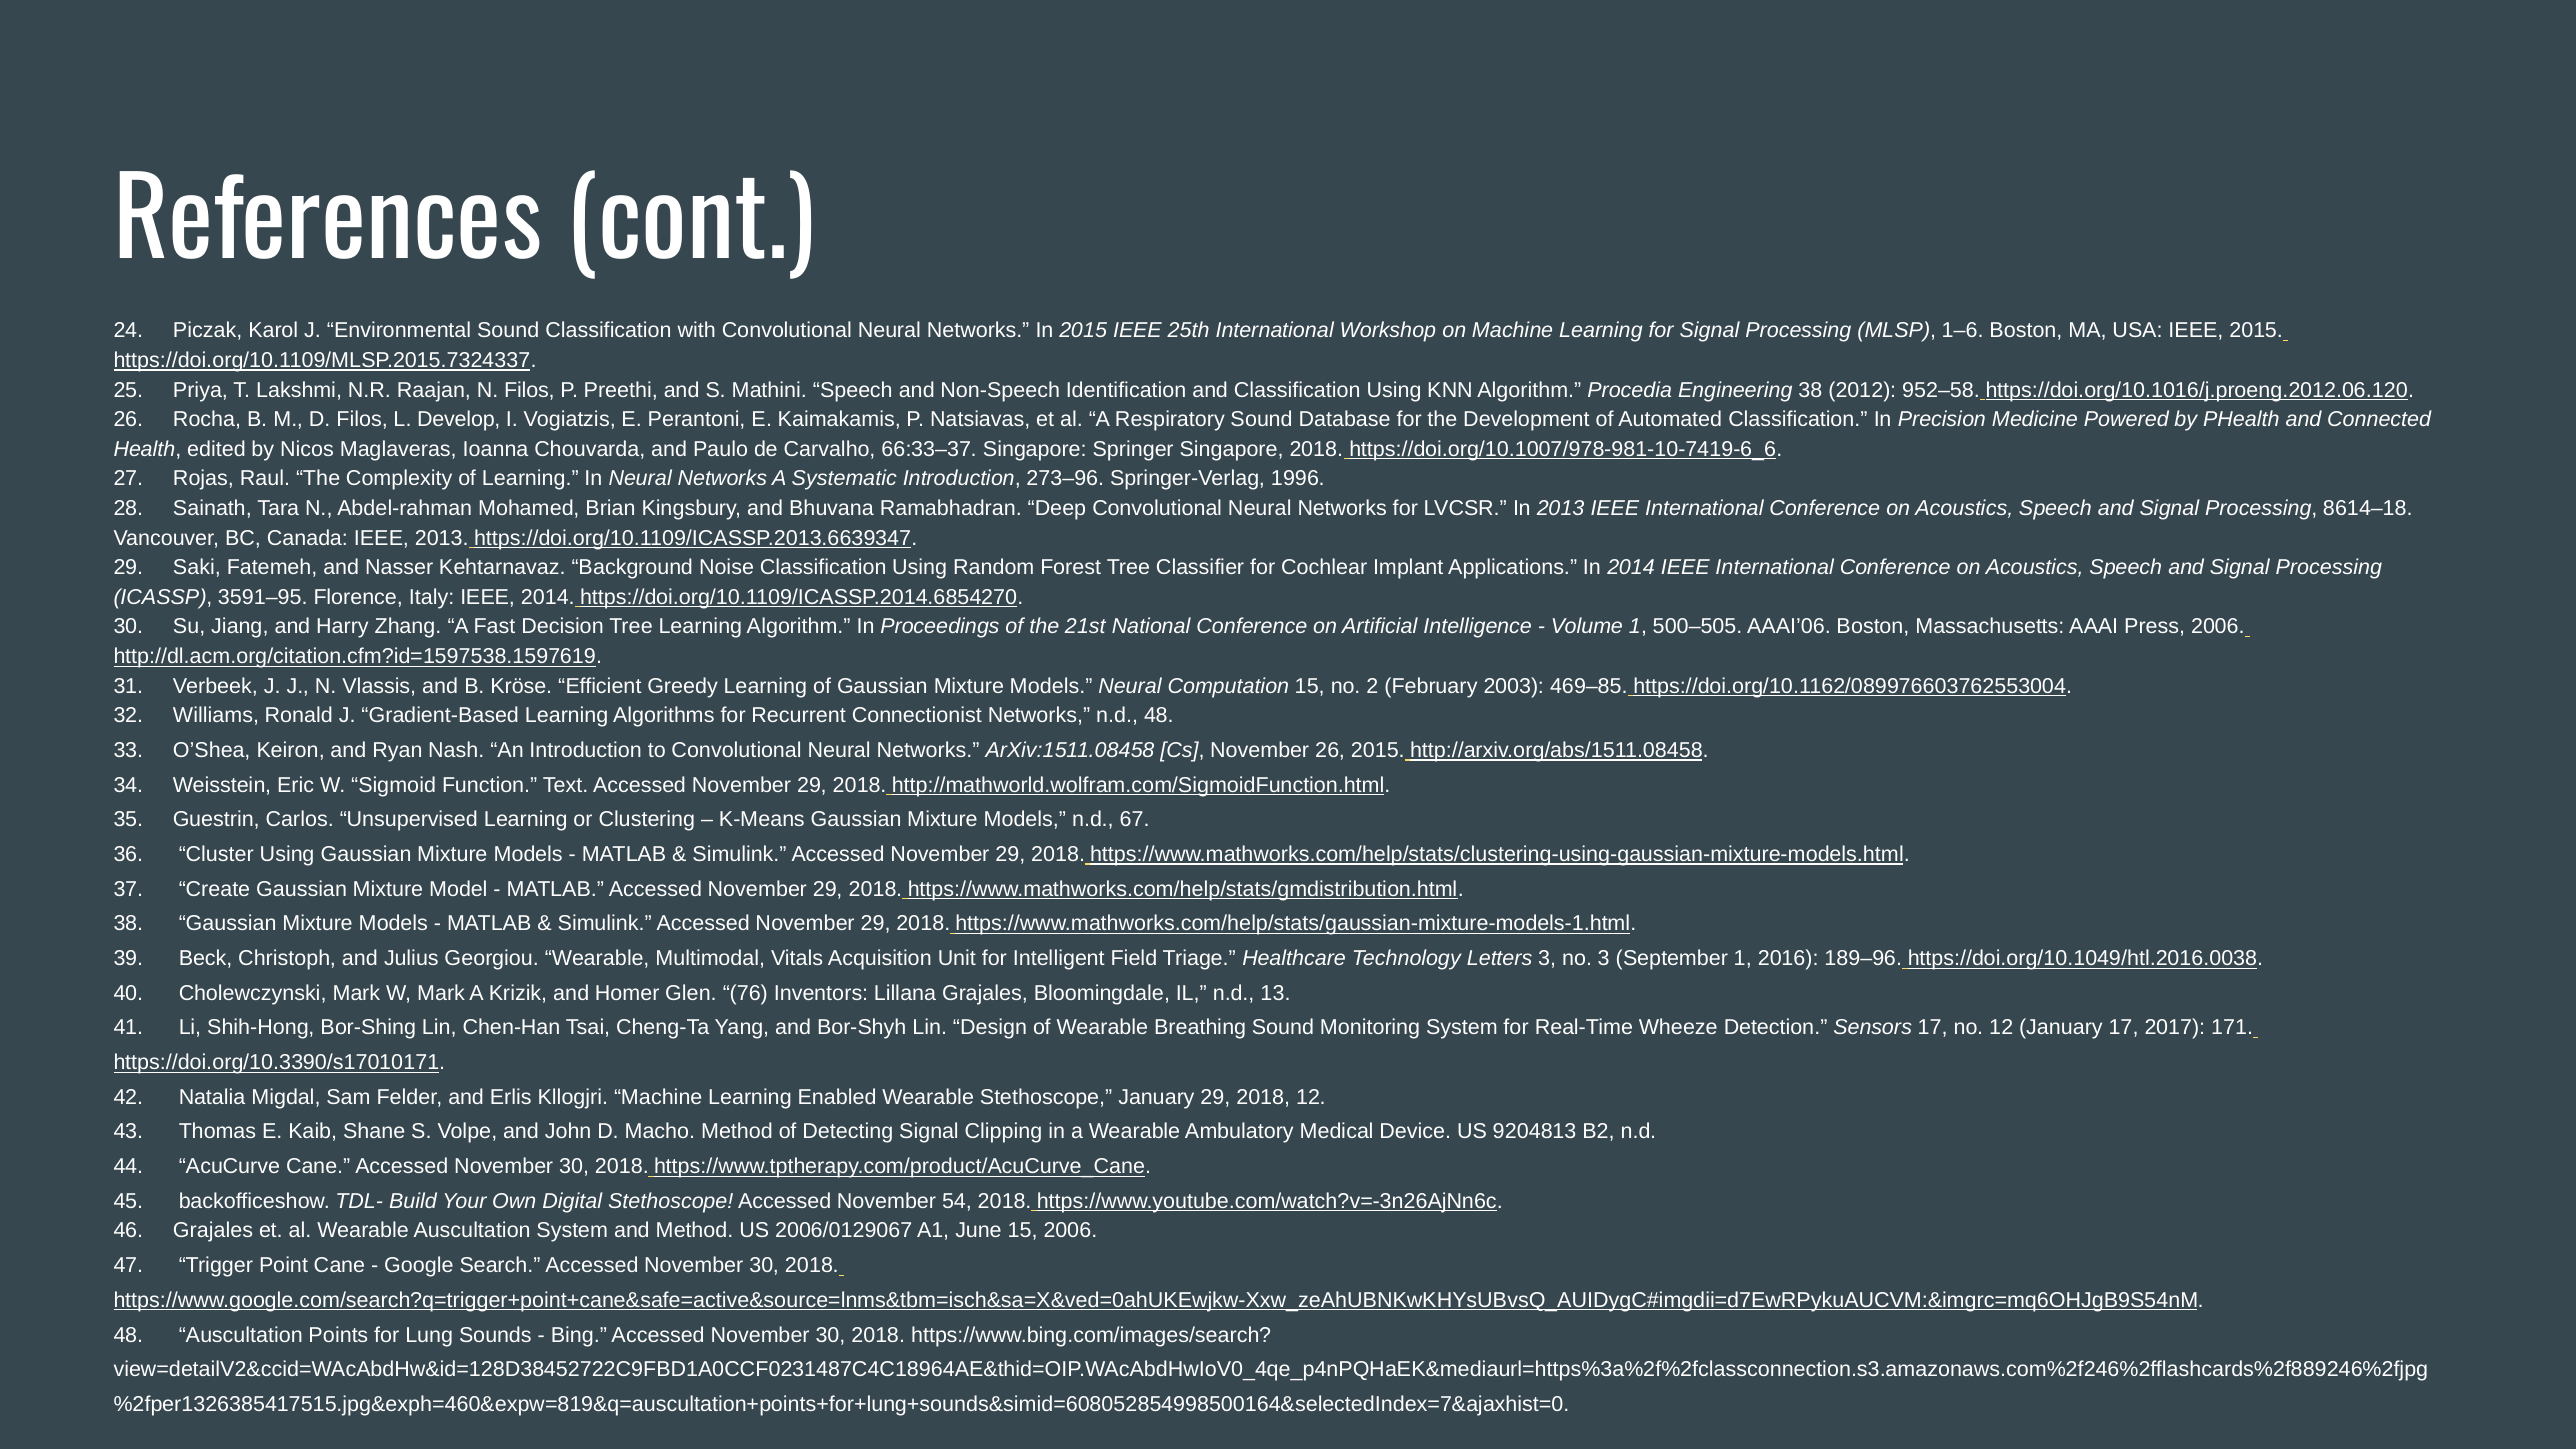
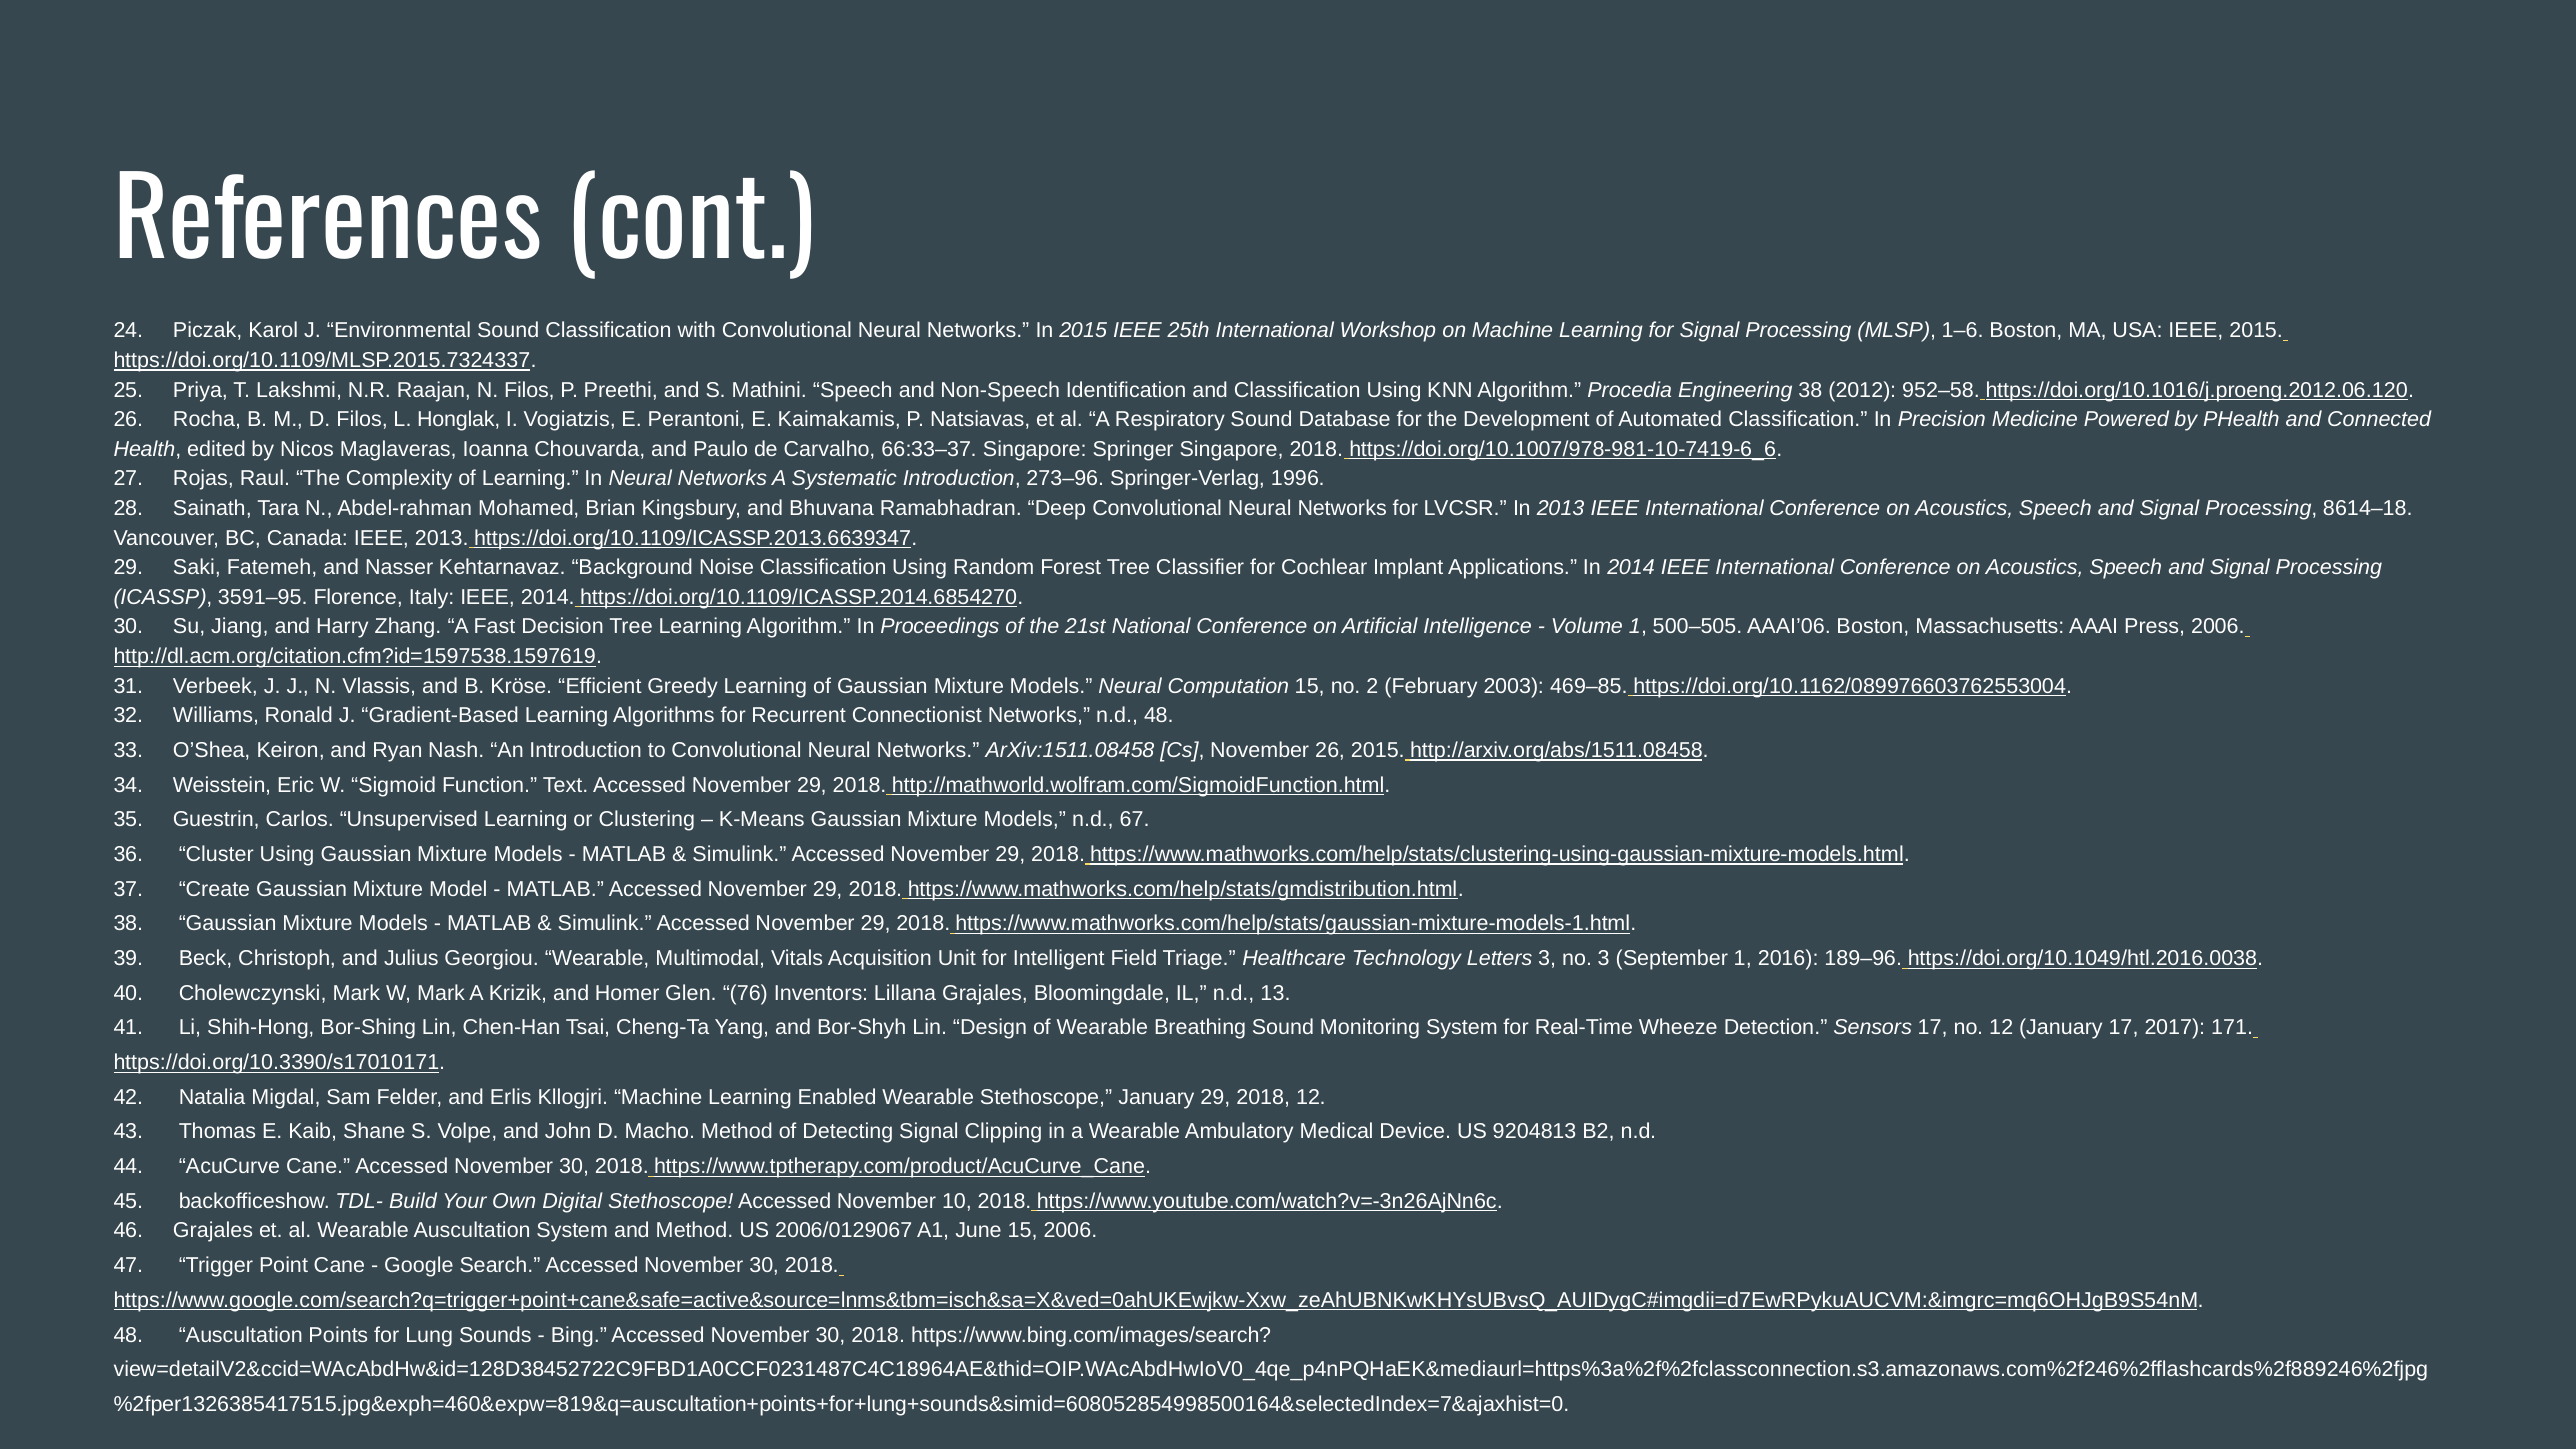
Develop: Develop -> Honglak
54: 54 -> 10
